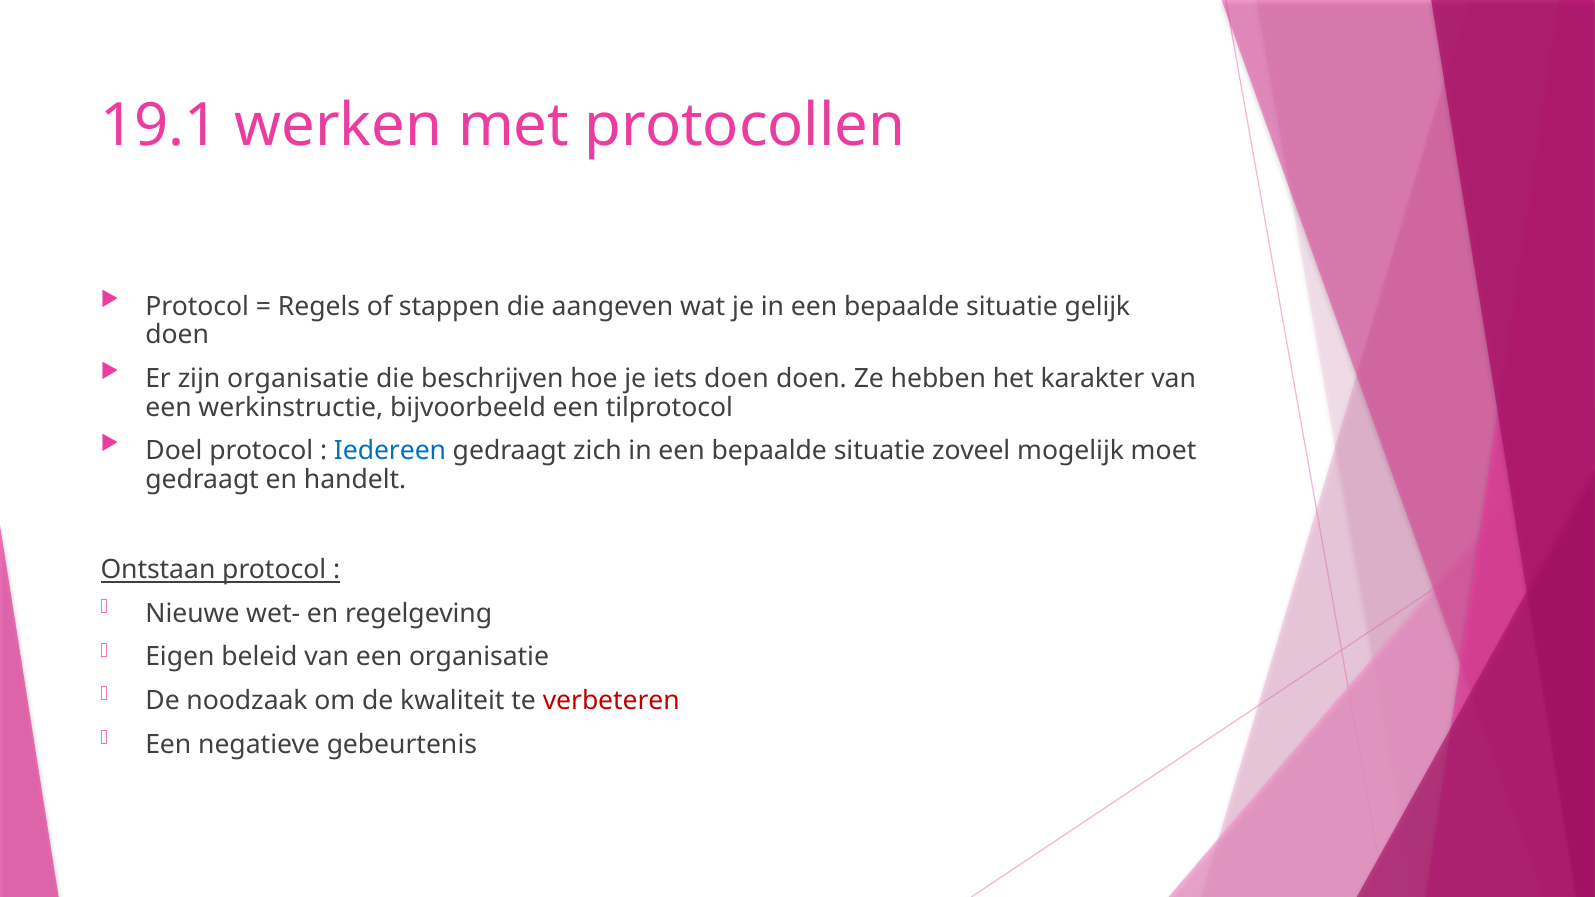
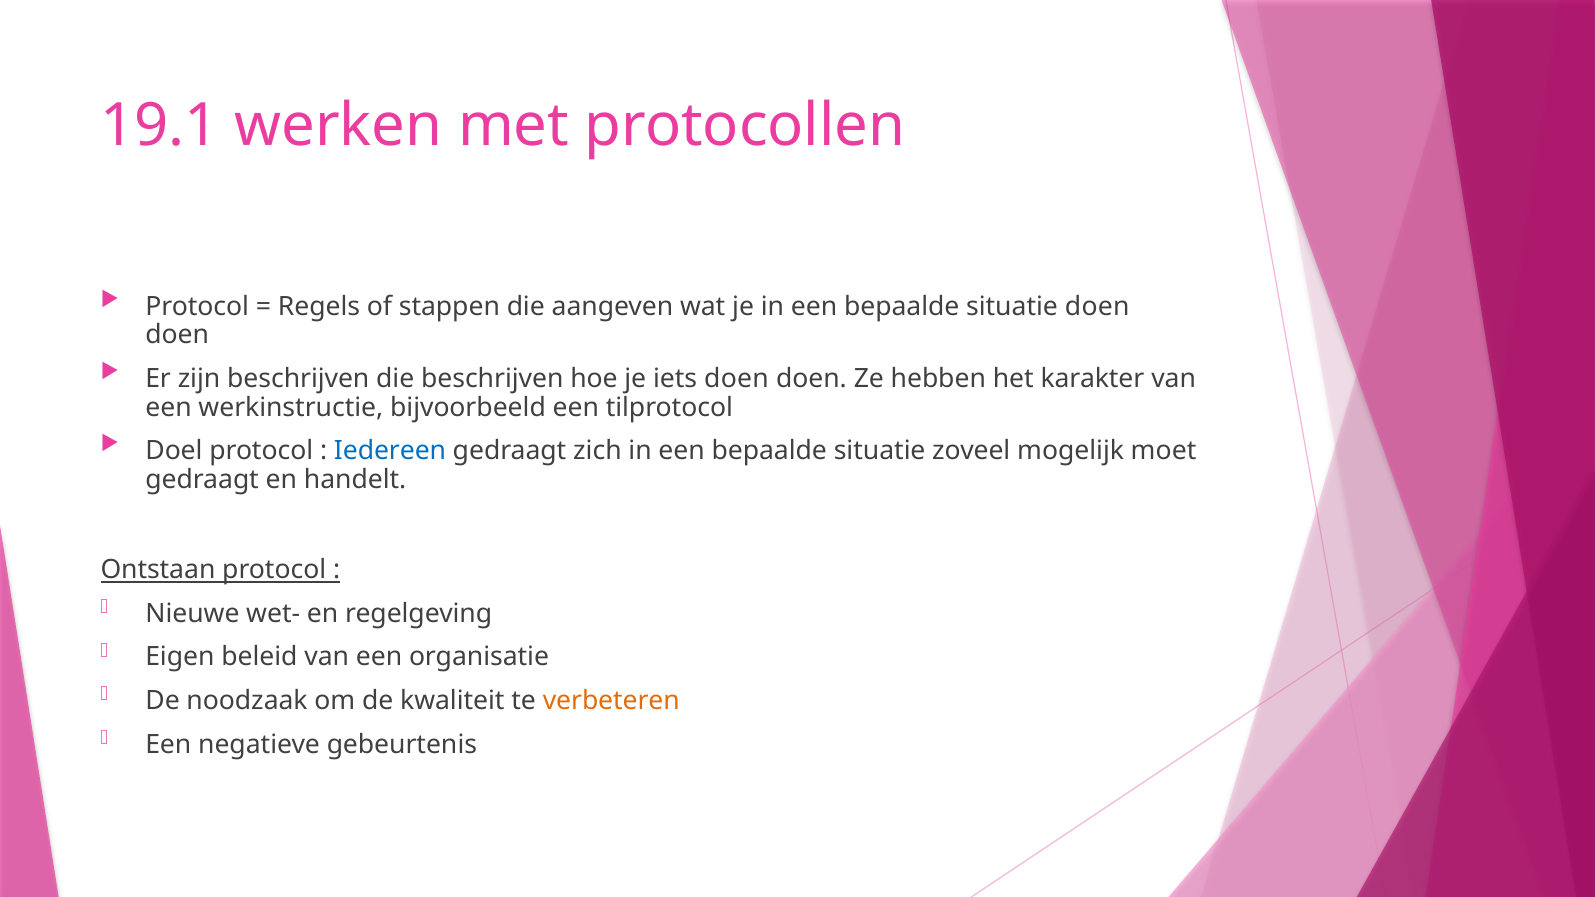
situatie gelijk: gelijk -> doen
zijn organisatie: organisatie -> beschrijven
verbeteren colour: red -> orange
